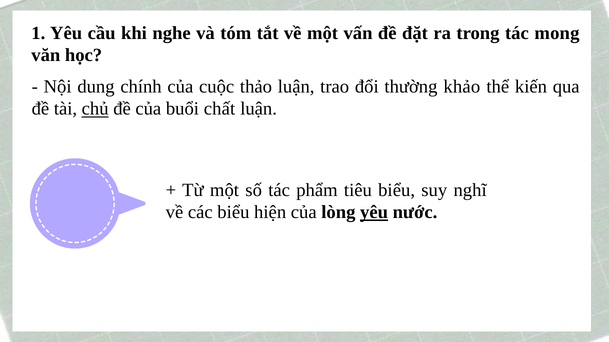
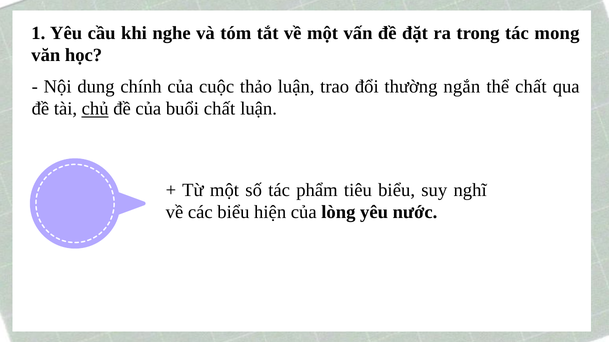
khảo: khảo -> ngắn
thể kiến: kiến -> chất
yêu at (374, 213) underline: present -> none
